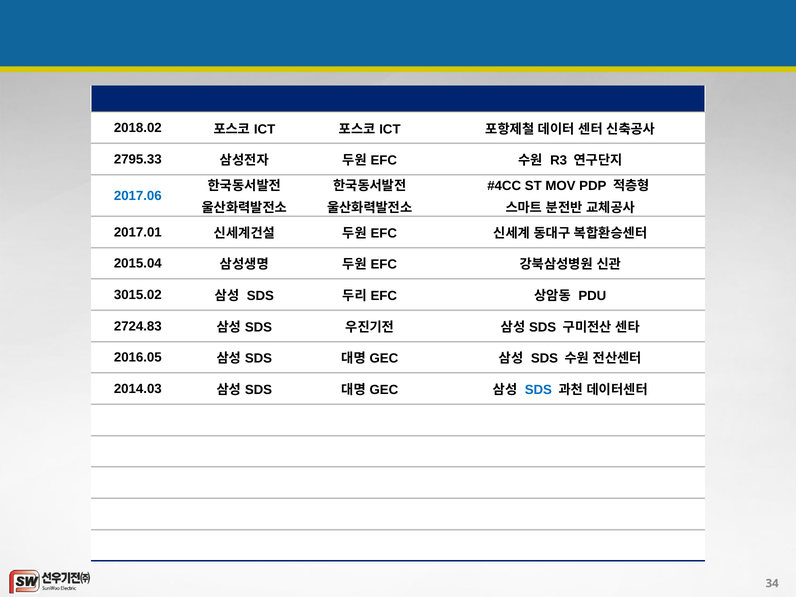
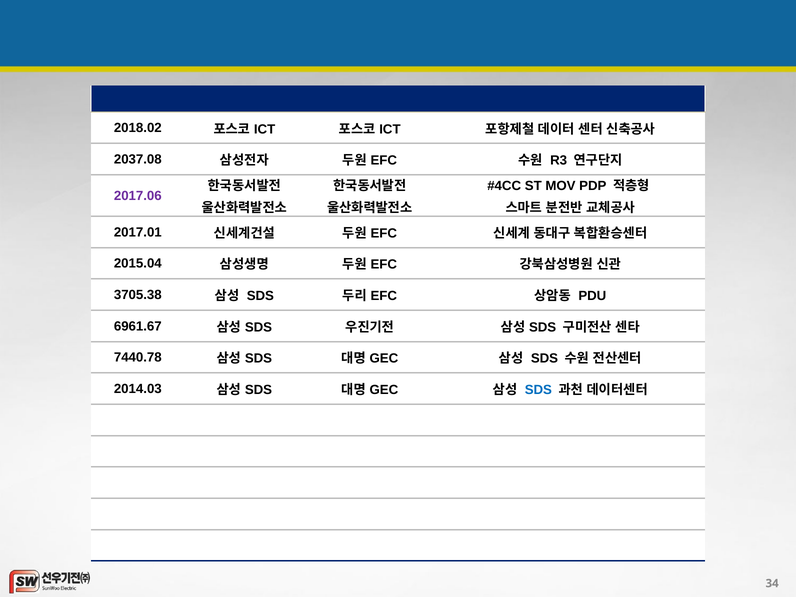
2795.33: 2795.33 -> 2037.08
2017.06 colour: blue -> purple
3015.02: 3015.02 -> 3705.38
2724.83: 2724.83 -> 6961.67
2016.05: 2016.05 -> 7440.78
